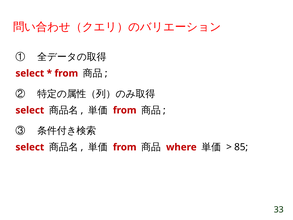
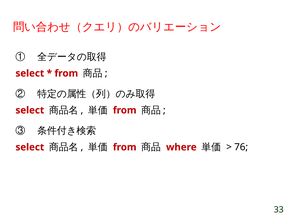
85: 85 -> 76
